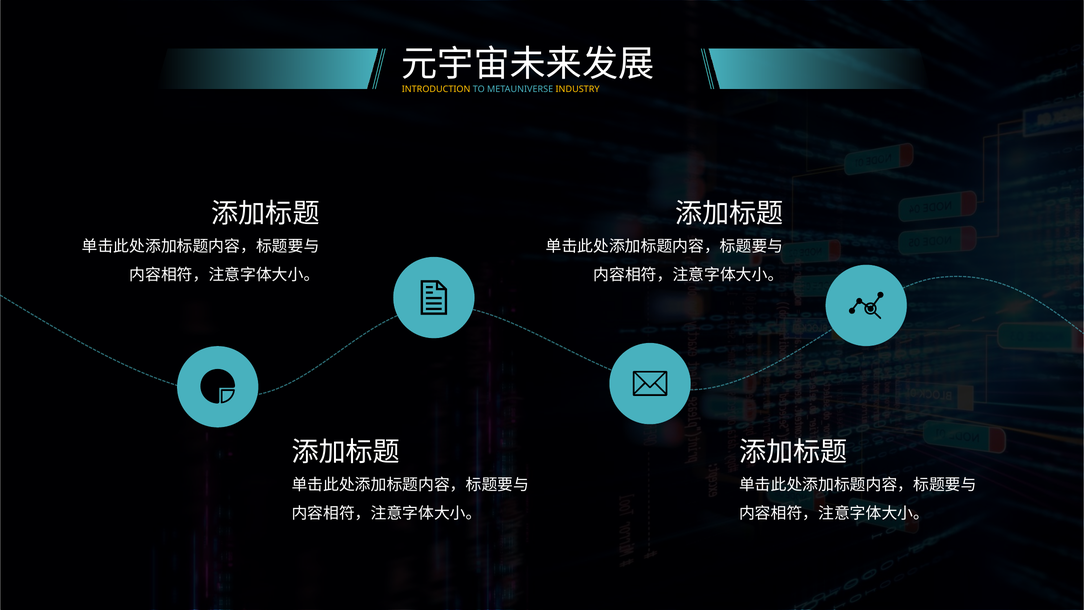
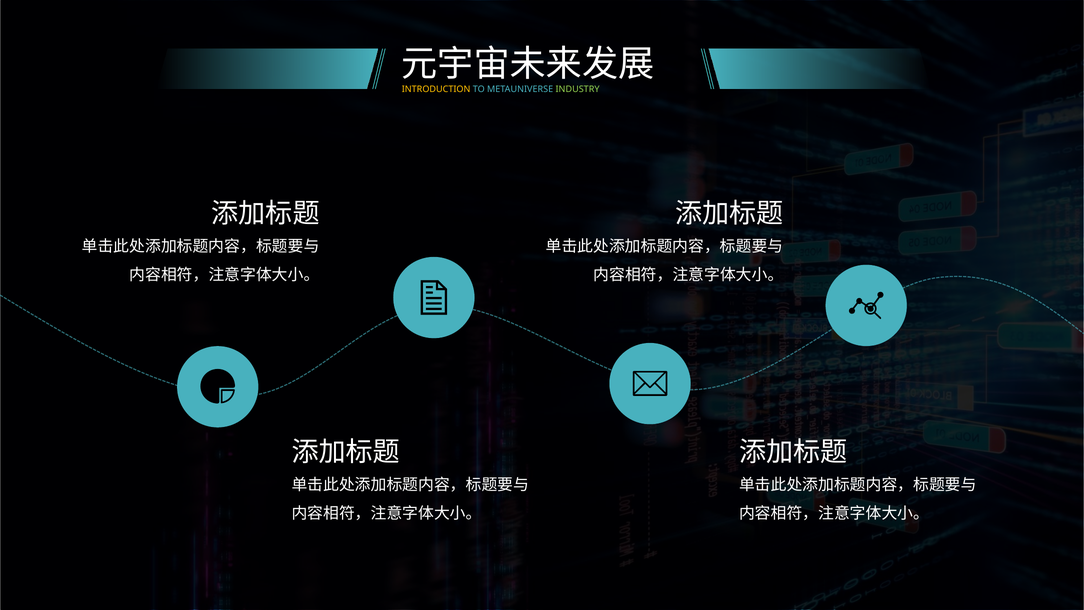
INDUSTRY colour: yellow -> light green
